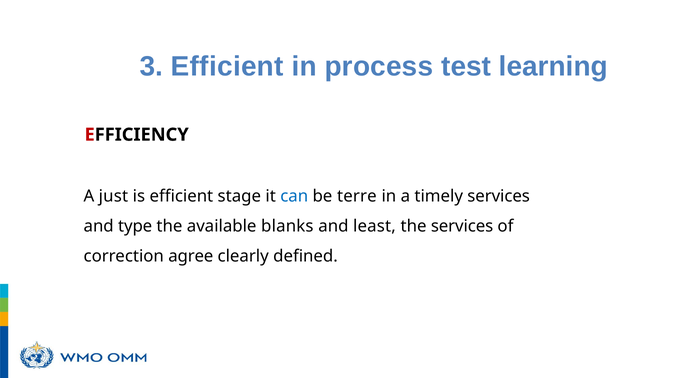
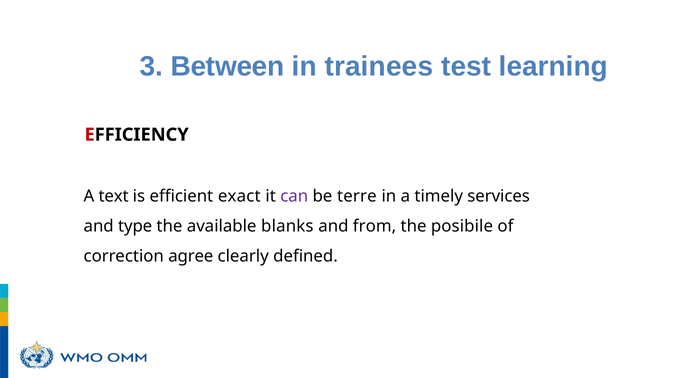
3 Efficient: Efficient -> Between
process: process -> trainees
just: just -> text
stage: stage -> exact
can colour: blue -> purple
least: least -> from
the services: services -> posibile
